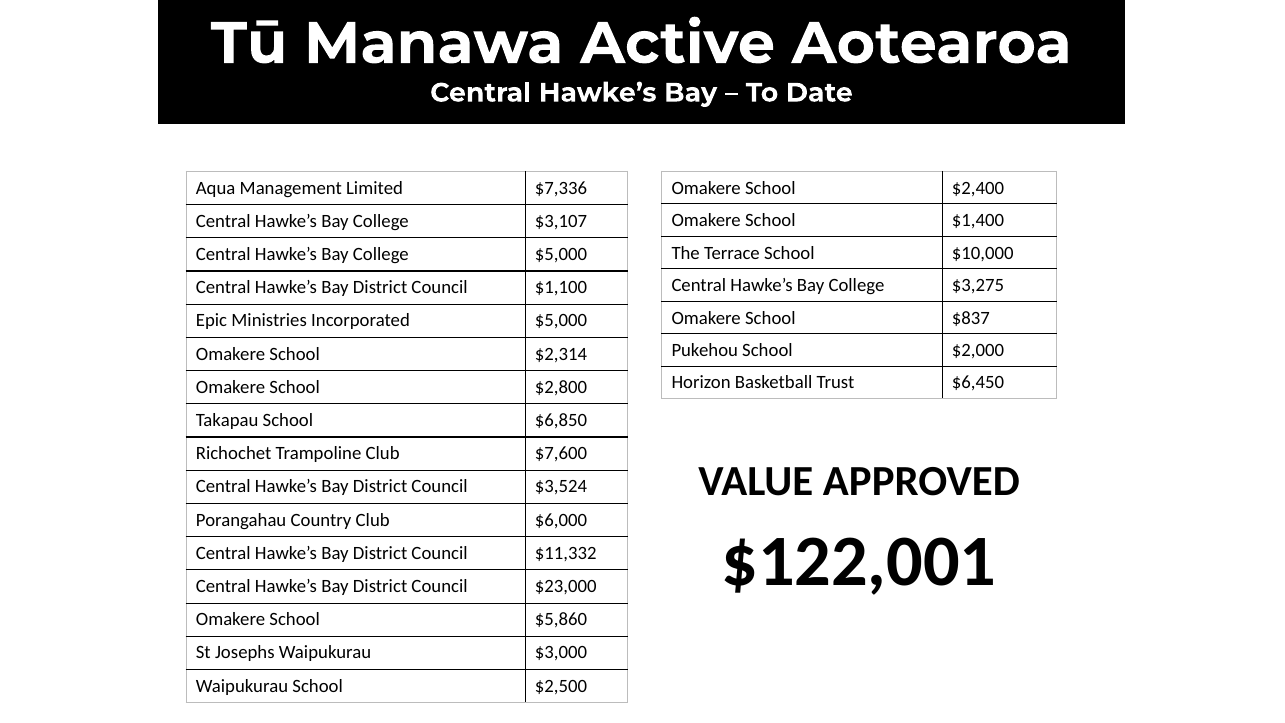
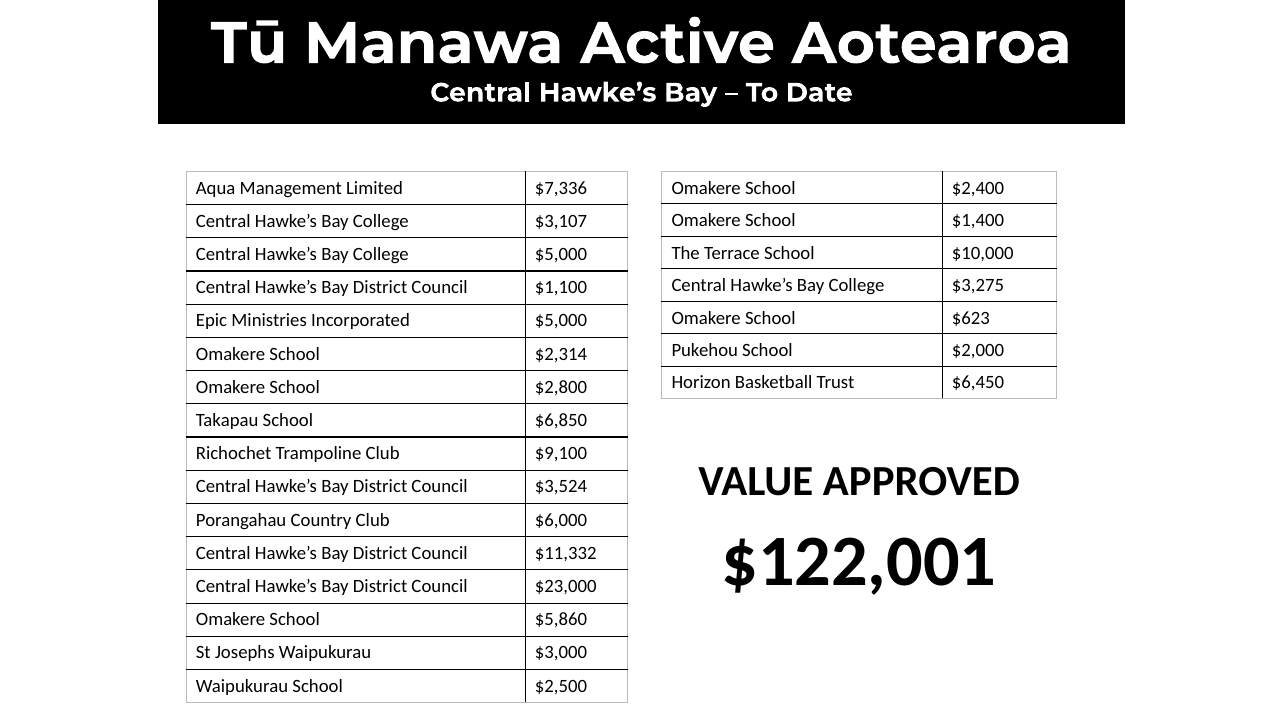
$837: $837 -> $623
$7,600: $7,600 -> $9,100
